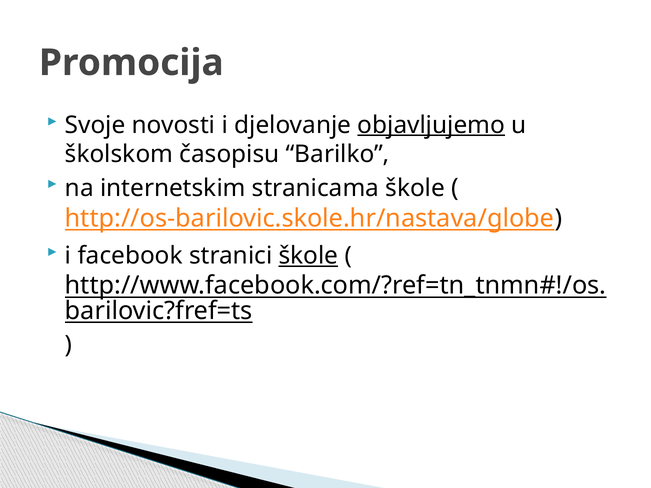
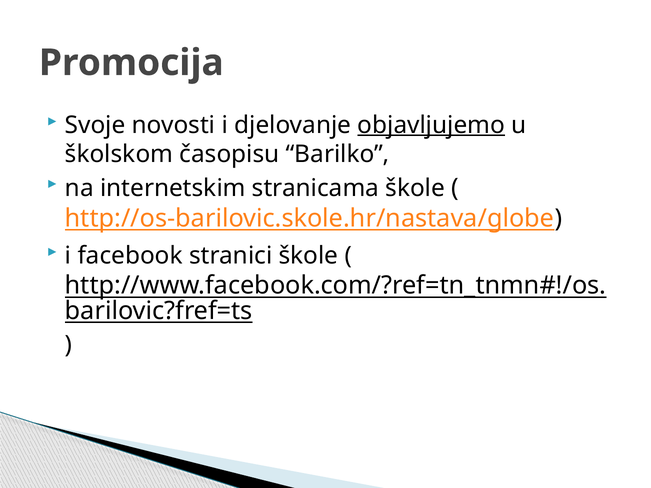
škole at (308, 256) underline: present -> none
